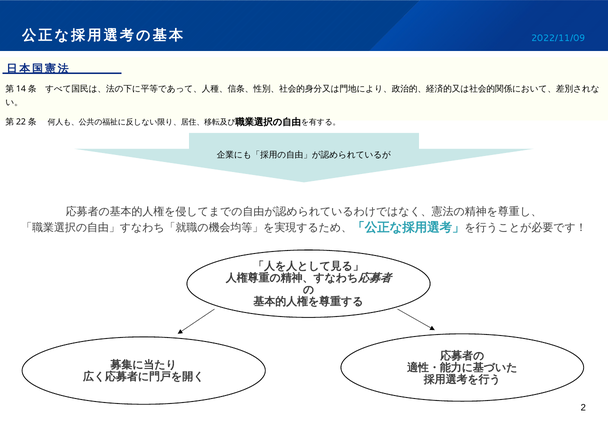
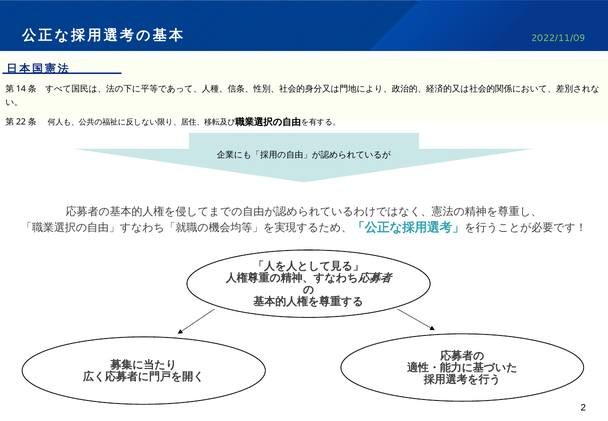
2022/11/09 colour: light blue -> light green
